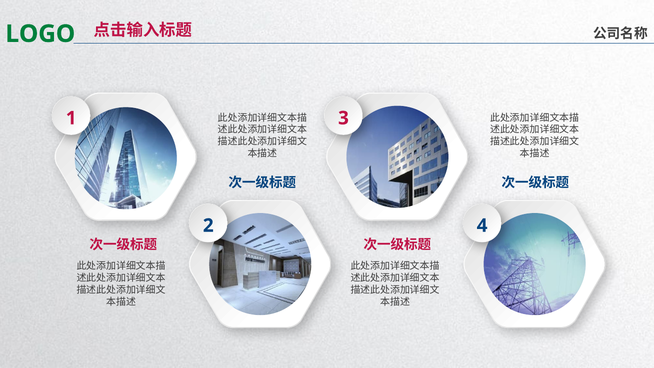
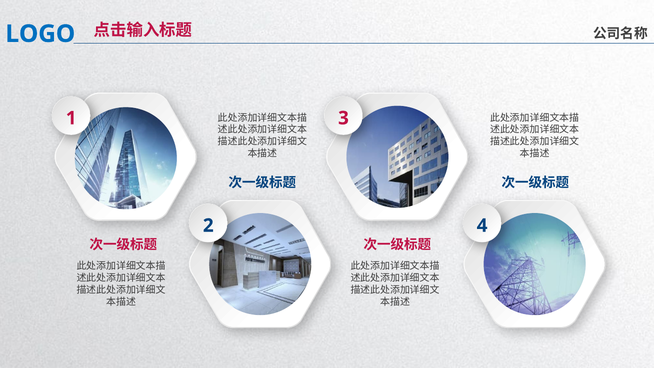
LOGO colour: green -> blue
